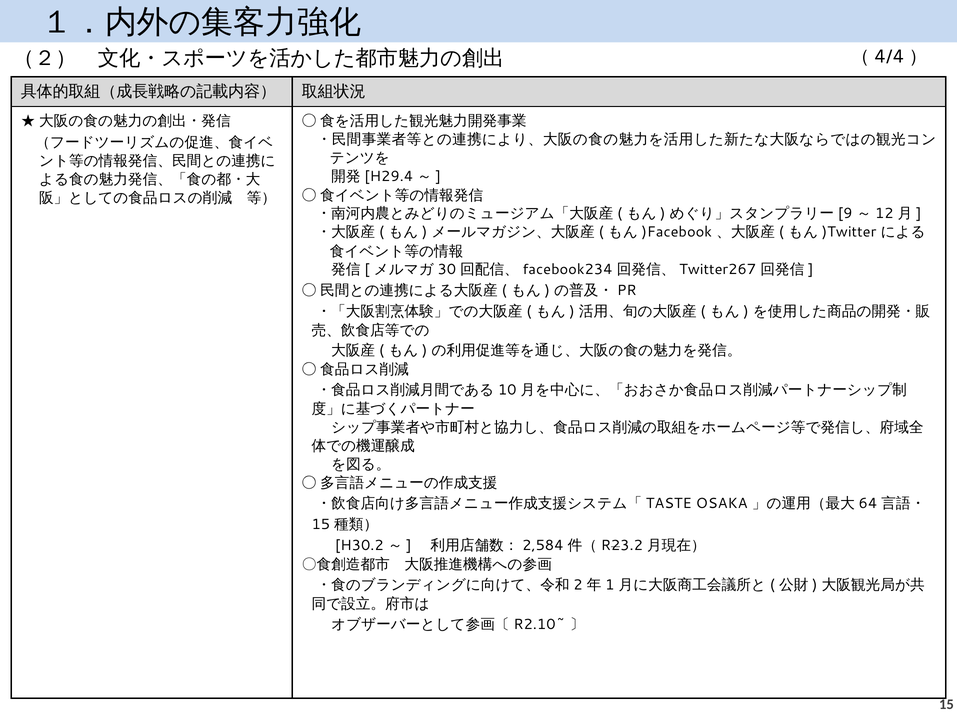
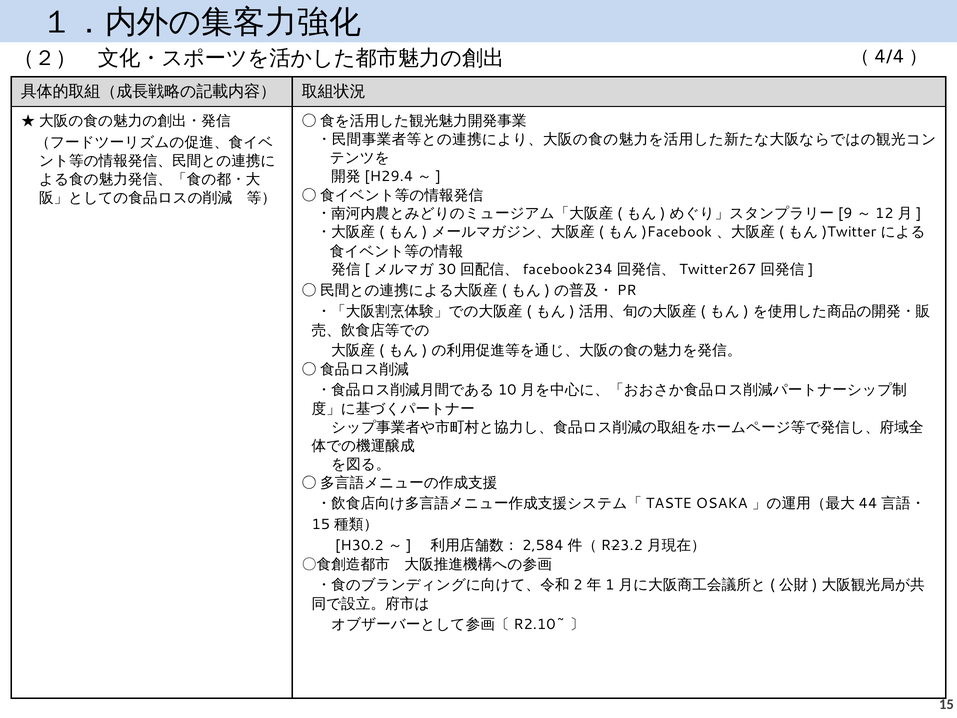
64: 64 -> 44
